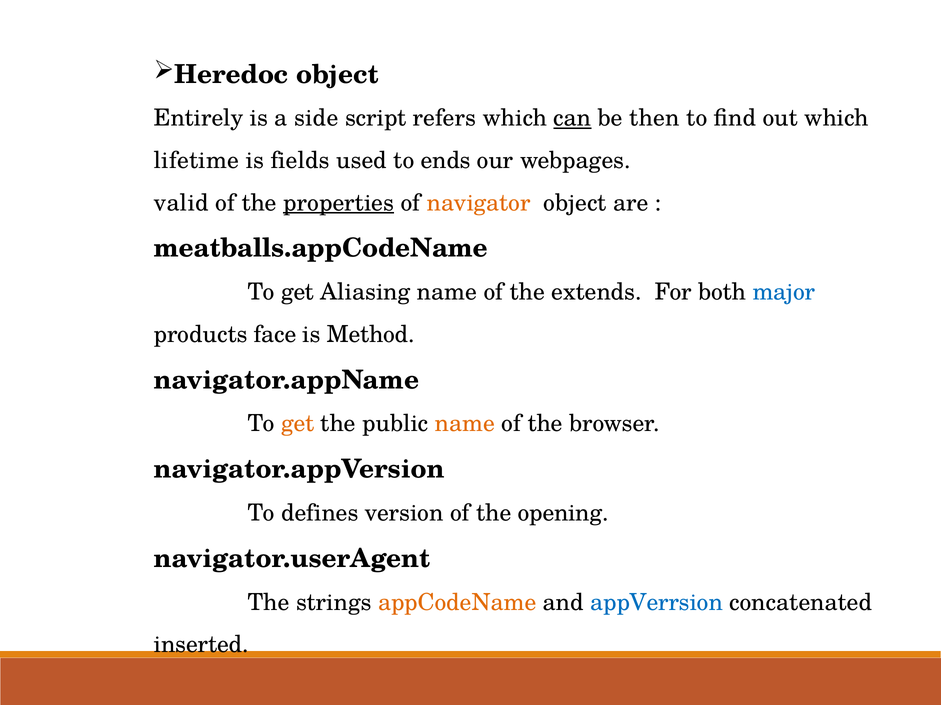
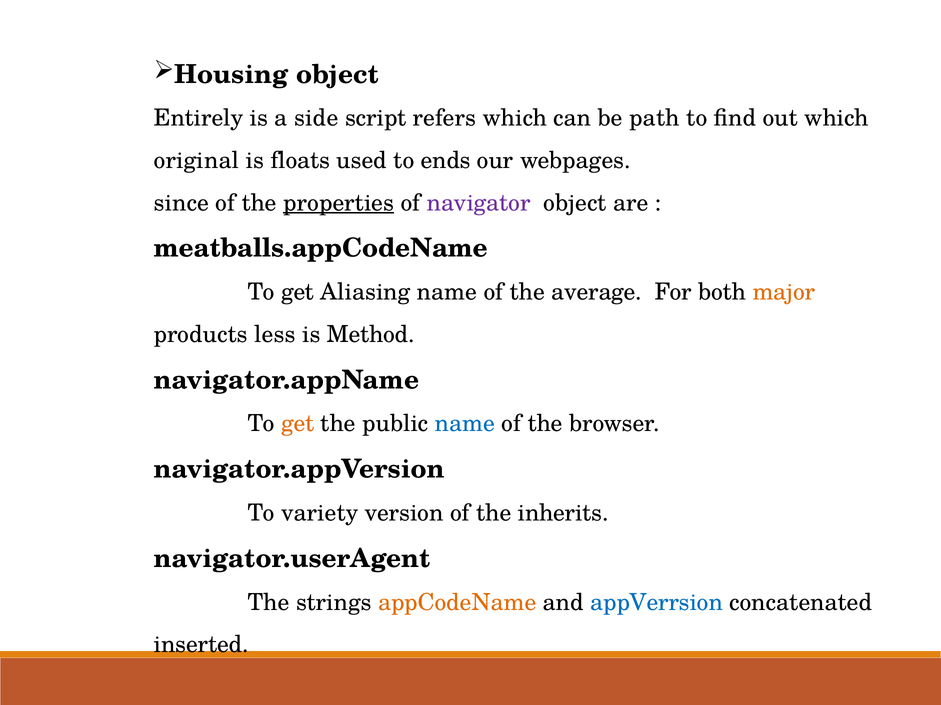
Heredoc: Heredoc -> Housing
can underline: present -> none
then: then -> path
lifetime: lifetime -> original
fields: fields -> floats
valid: valid -> since
navigator colour: orange -> purple
extends: extends -> average
major colour: blue -> orange
face: face -> less
name at (465, 424) colour: orange -> blue
defines: defines -> variety
opening: opening -> inherits
